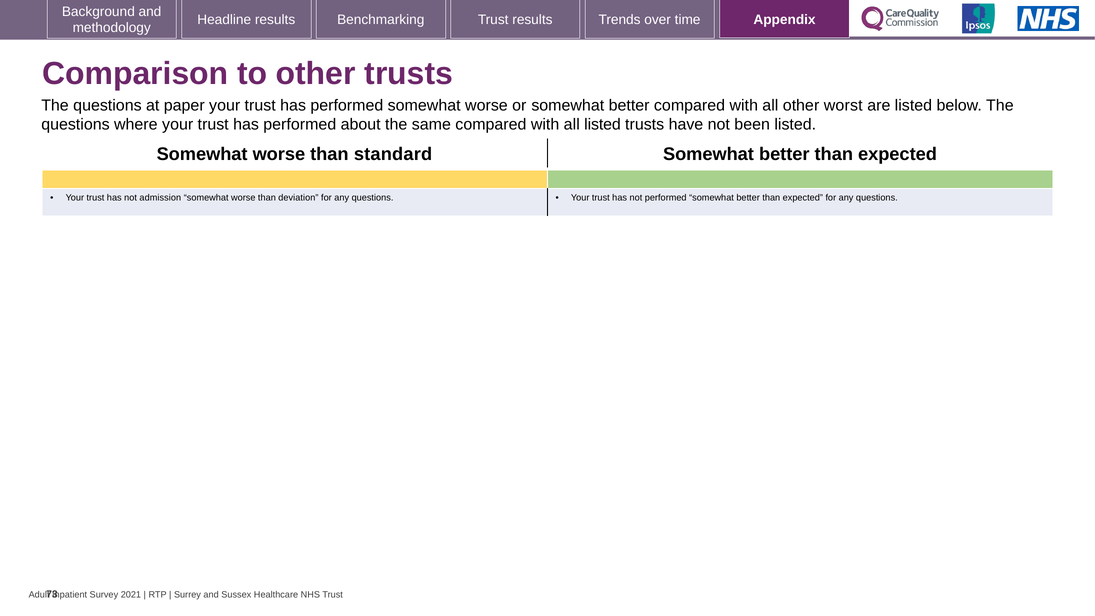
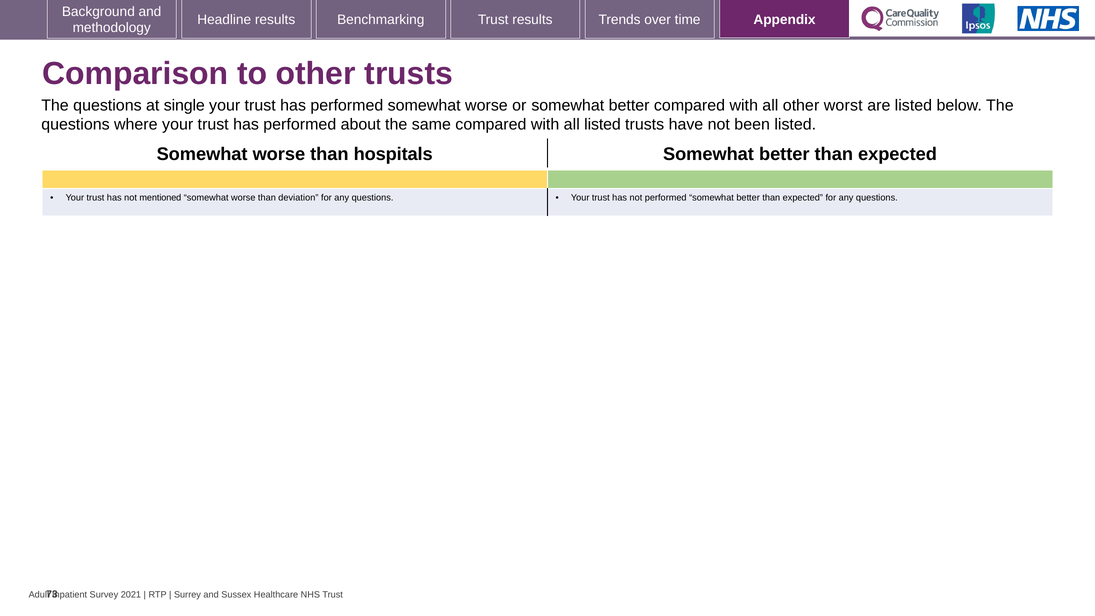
paper: paper -> single
standard: standard -> hospitals
admission: admission -> mentioned
